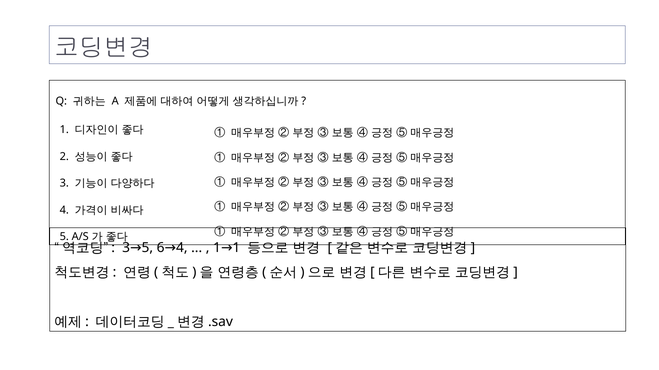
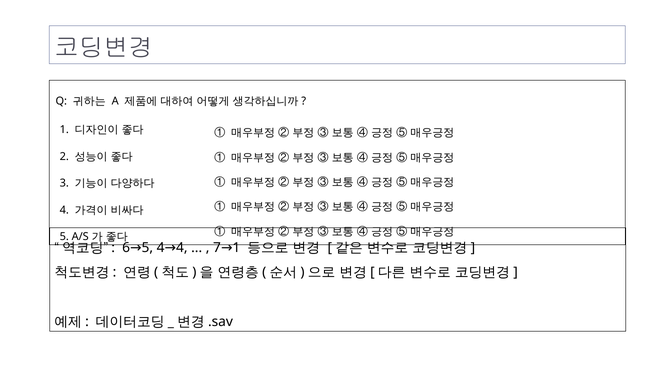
3 at (126, 248): 3 -> 6
5 6: 6 -> 4
1 at (217, 248): 1 -> 7
